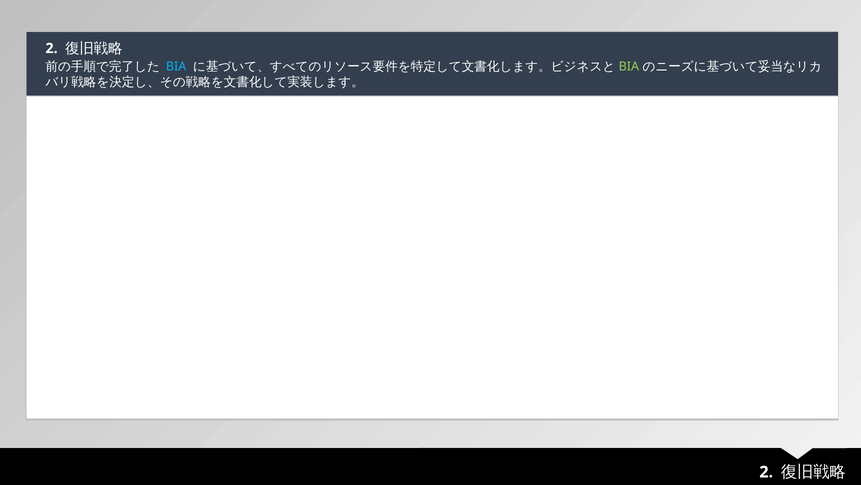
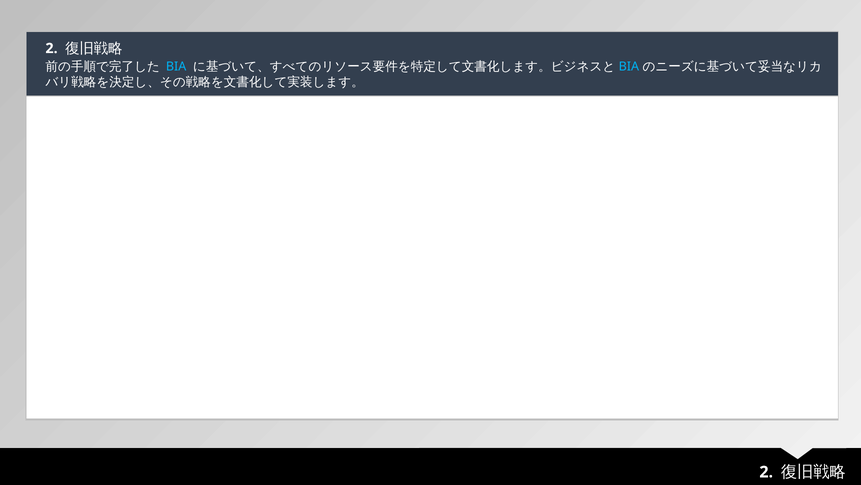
BIA at (629, 67) colour: light green -> light blue
